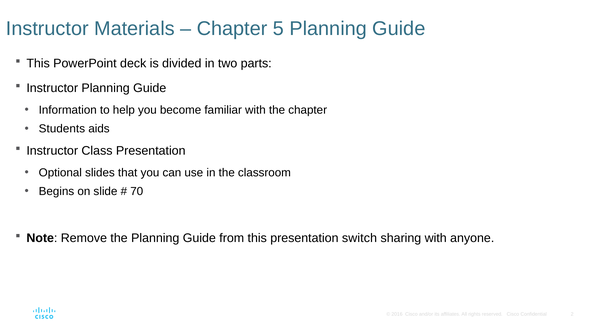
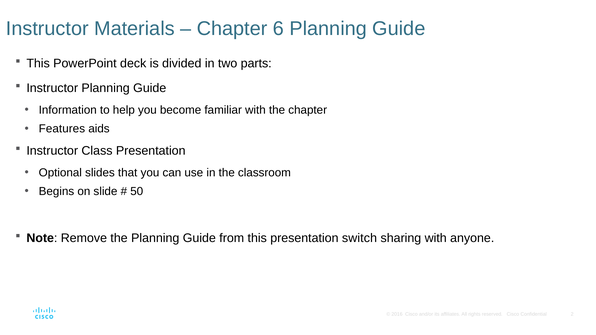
5: 5 -> 6
Students: Students -> Features
70: 70 -> 50
